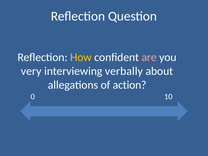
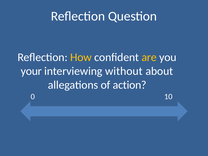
are colour: pink -> yellow
very: very -> your
verbally: verbally -> without
